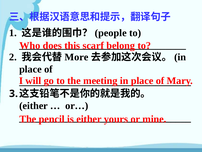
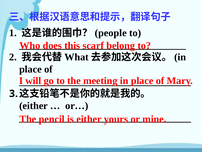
More: More -> What
